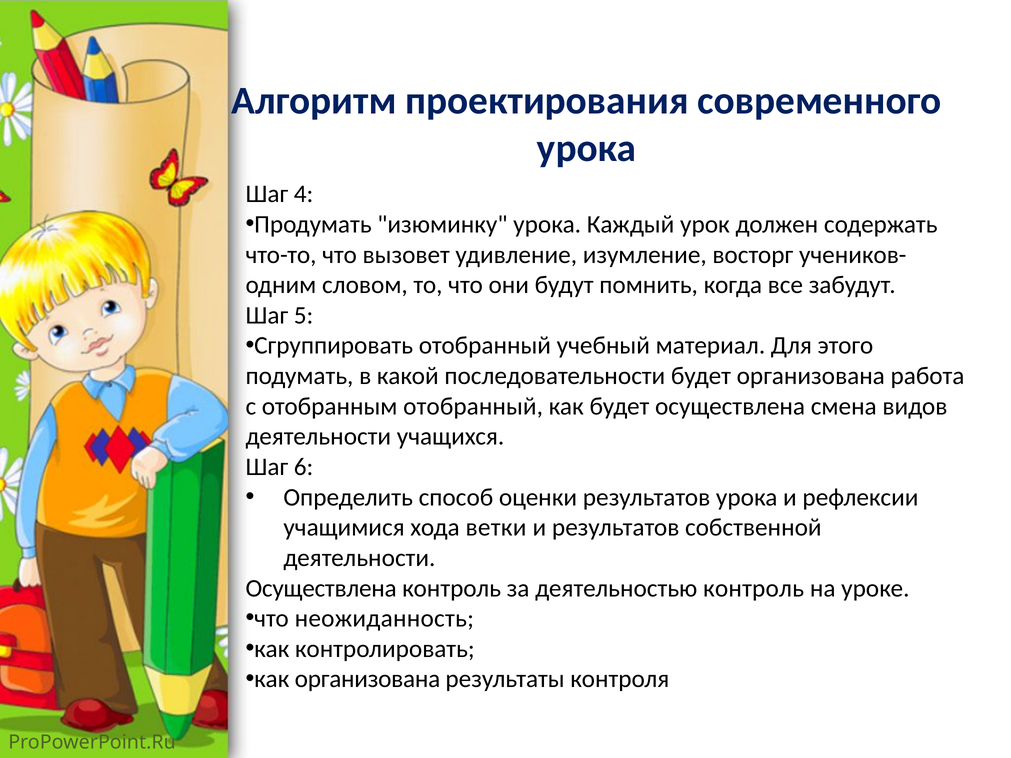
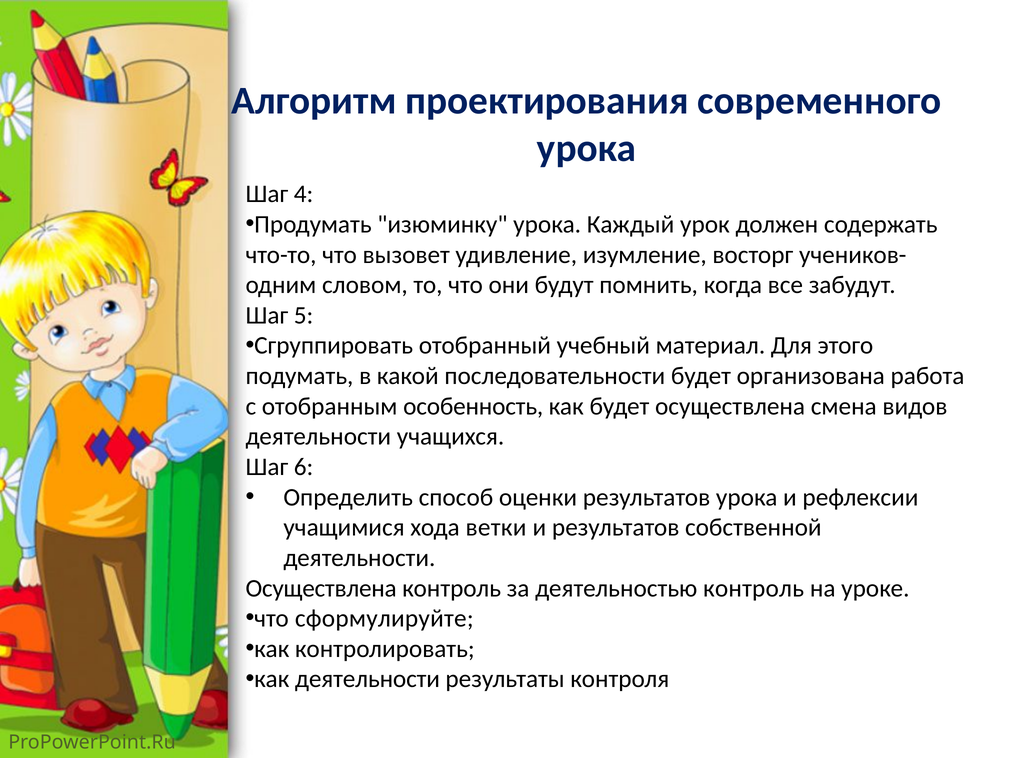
отобранным отобранный: отобранный -> особенность
неожиданность: неожиданность -> сформулируйте
как организована: организована -> деятельности
